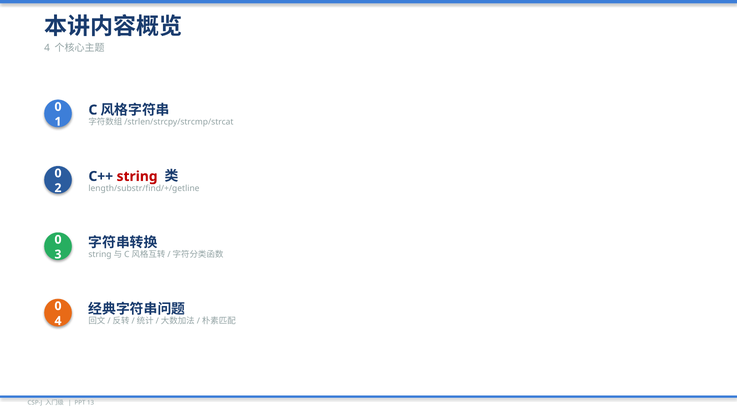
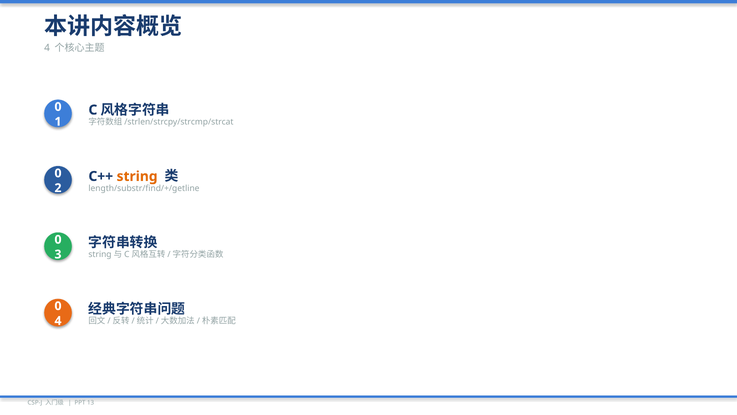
string colour: red -> orange
